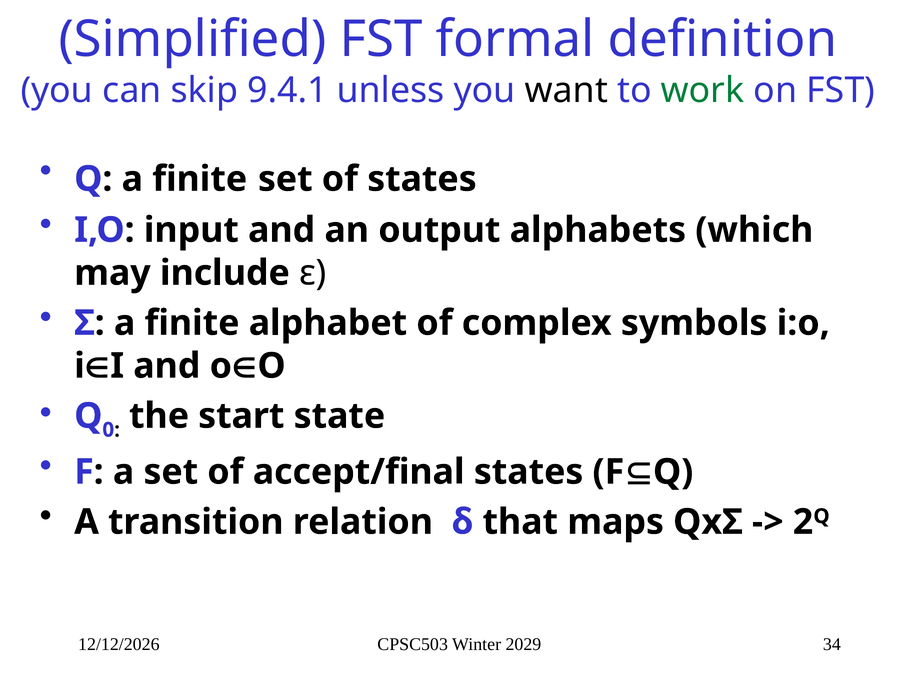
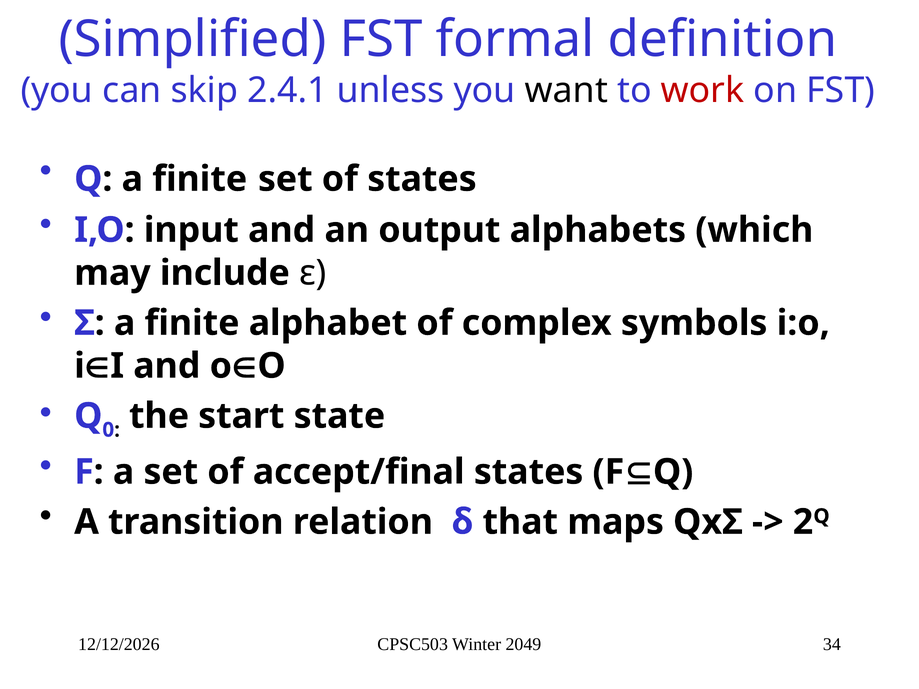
9.4.1: 9.4.1 -> 2.4.1
work colour: green -> red
2029: 2029 -> 2049
